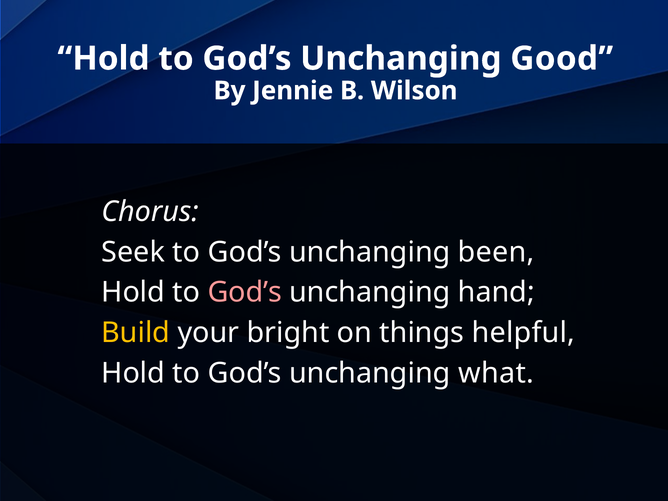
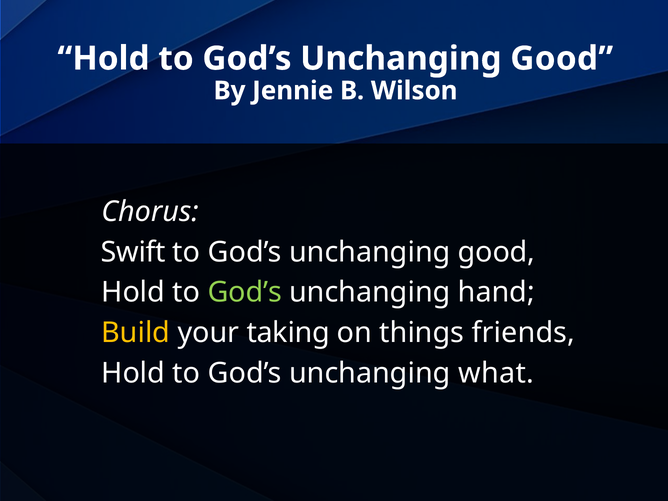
Seek: Seek -> Swift
been at (496, 252): been -> good
God’s at (245, 292) colour: pink -> light green
bright: bright -> taking
helpful: helpful -> friends
